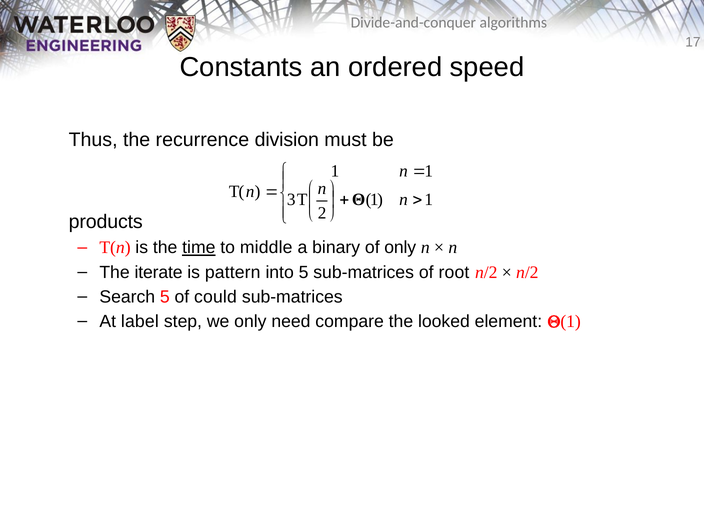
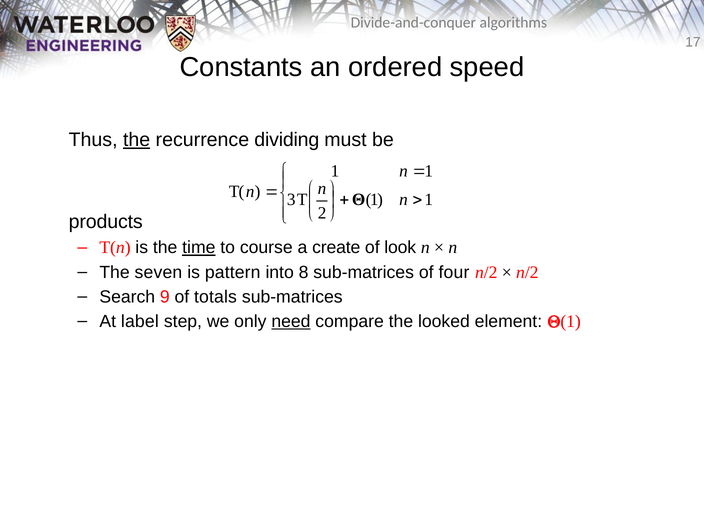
the at (137, 140) underline: none -> present
division: division -> dividing
middle: middle -> course
binary: binary -> create
of only: only -> look
iterate: iterate -> seven
into 5: 5 -> 8
root: root -> four
Search 5: 5 -> 9
could: could -> totals
need underline: none -> present
